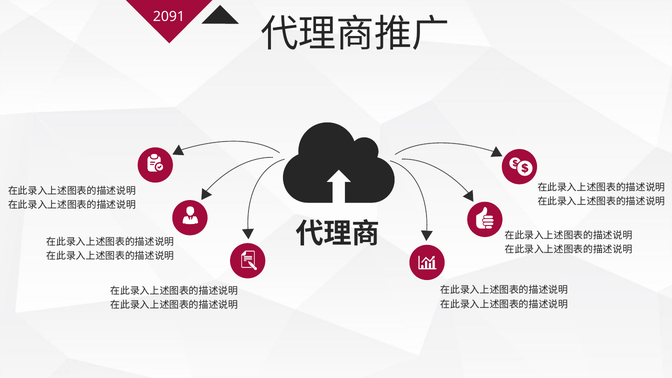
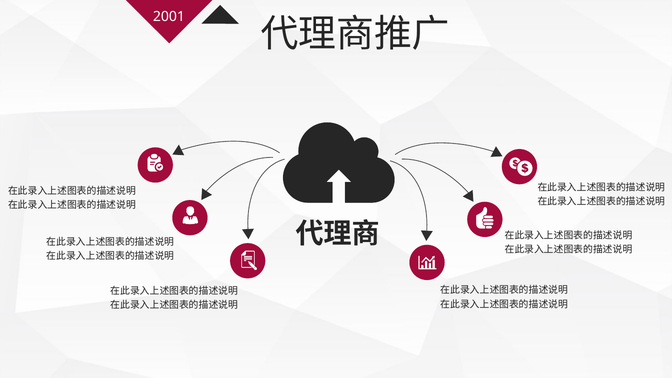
2091: 2091 -> 2001
